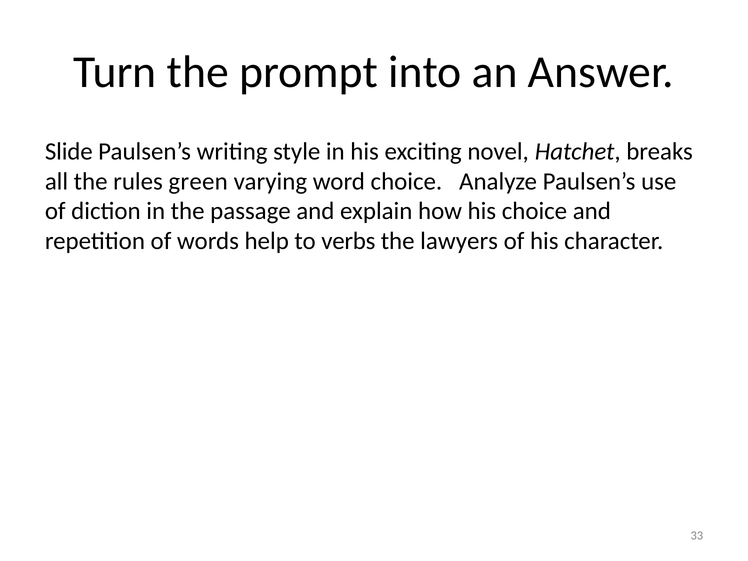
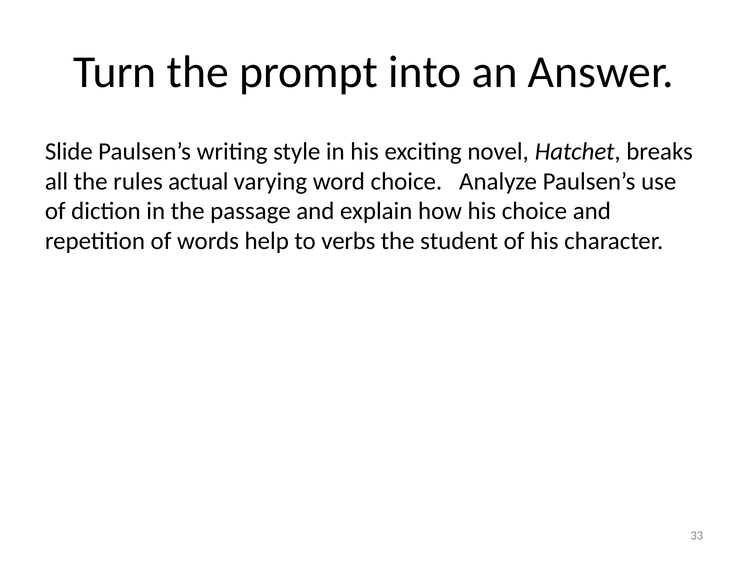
green: green -> actual
lawyers: lawyers -> student
